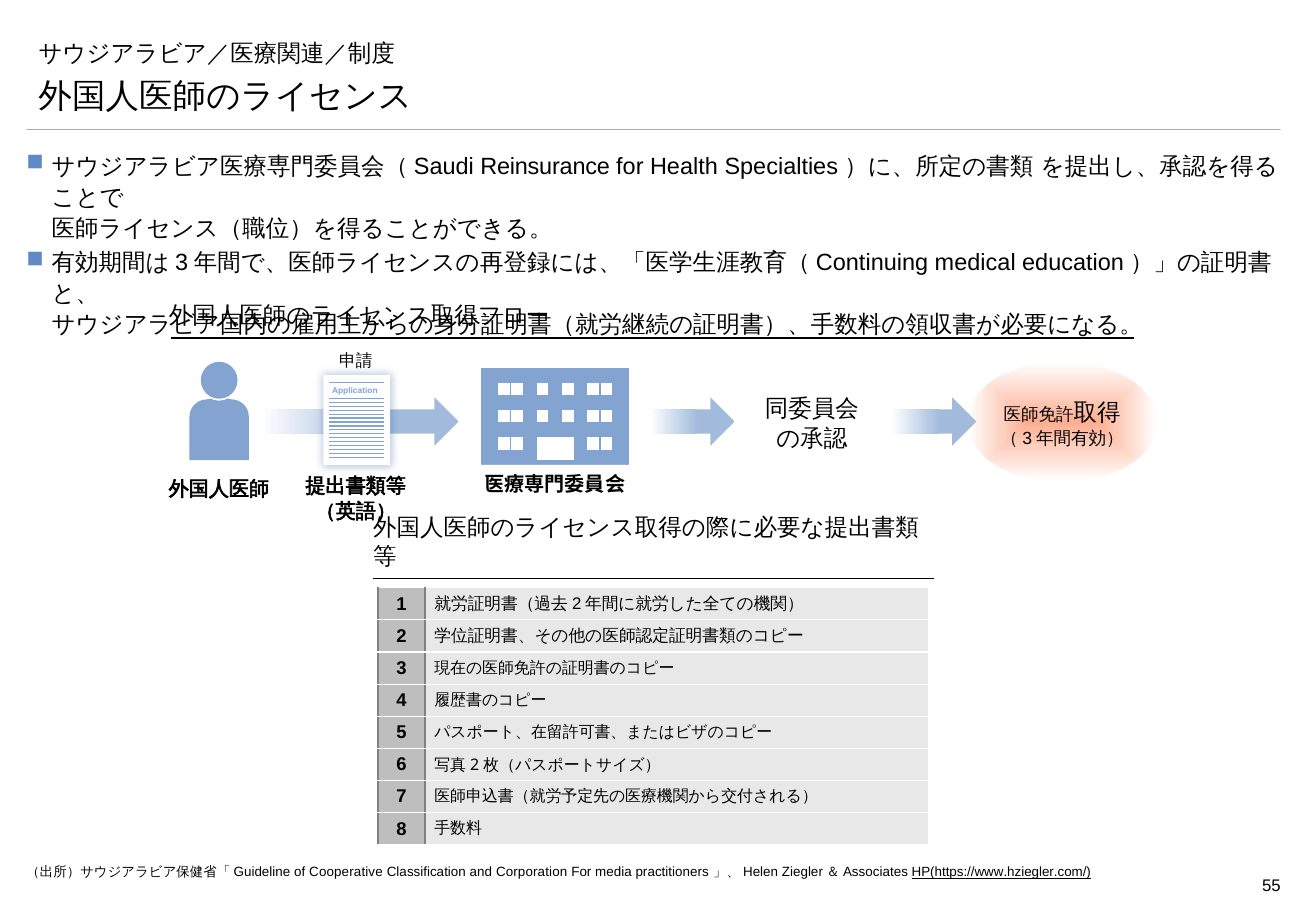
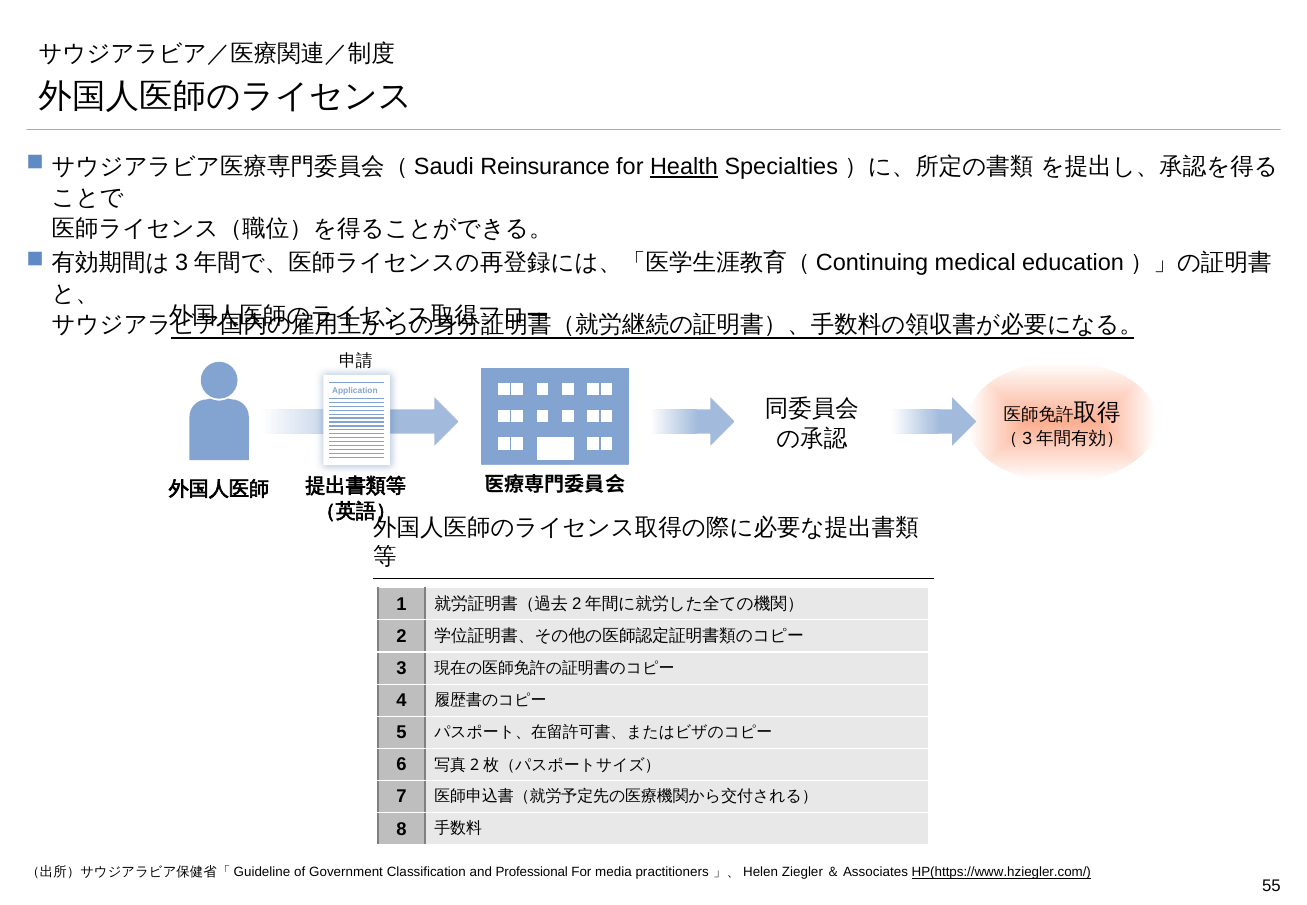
Health underline: none -> present
Cooperative: Cooperative -> Government
Corporation: Corporation -> Professional
